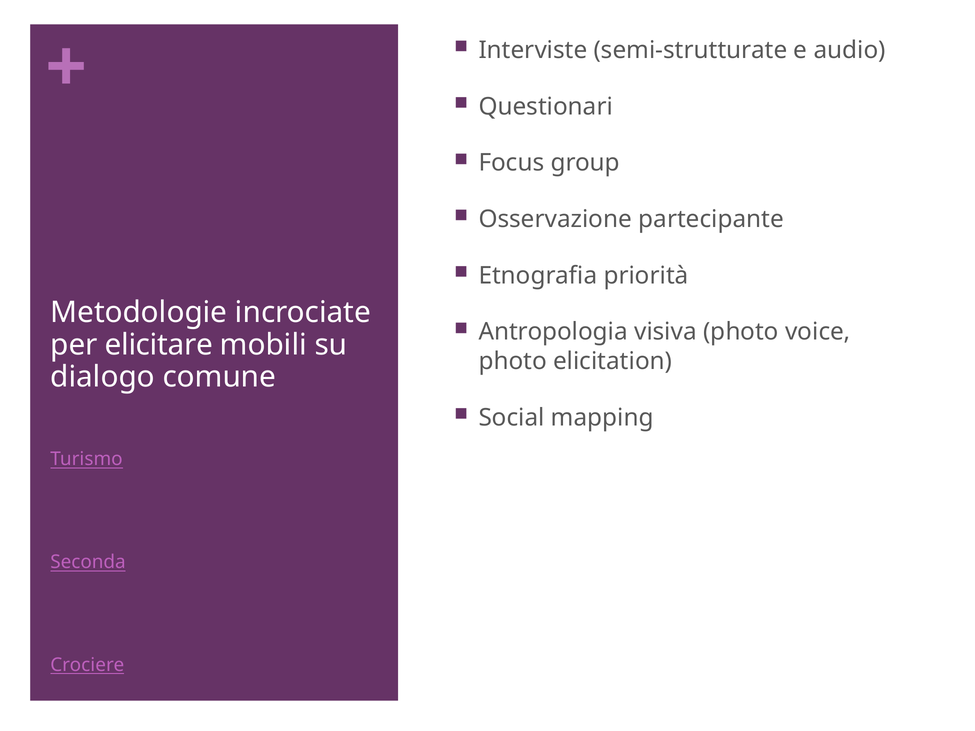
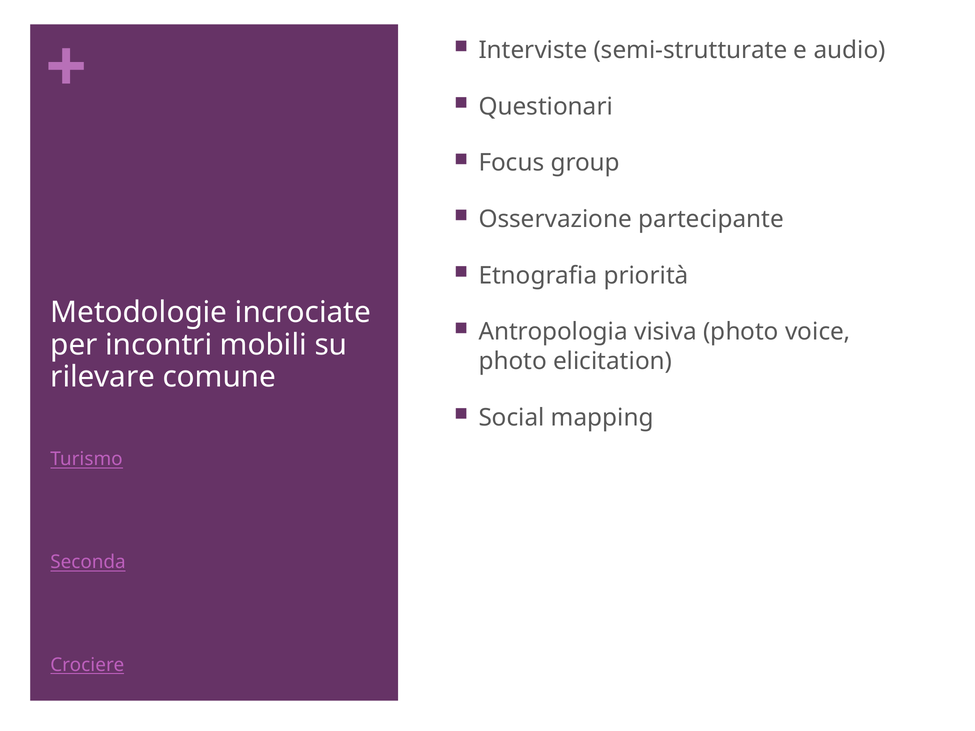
elicitare: elicitare -> incontri
dialogo: dialogo -> rilevare
